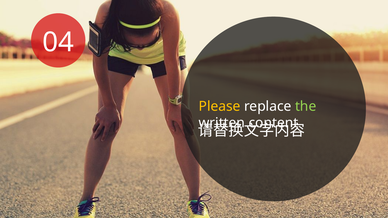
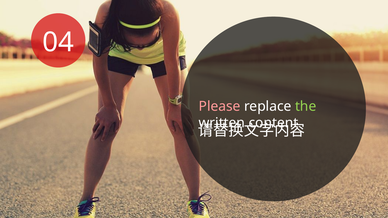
Please colour: yellow -> pink
